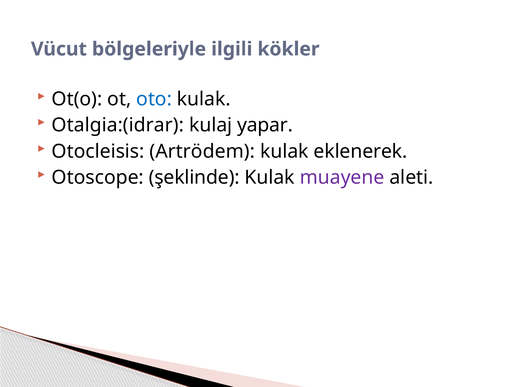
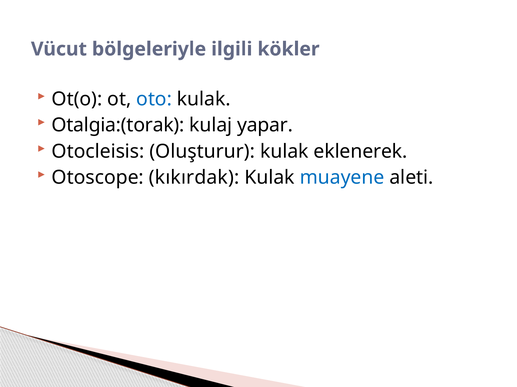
Otalgia:(idrar: Otalgia:(idrar -> Otalgia:(torak
Artrödem: Artrödem -> Oluşturur
şeklinde: şeklinde -> kıkırdak
muayene colour: purple -> blue
